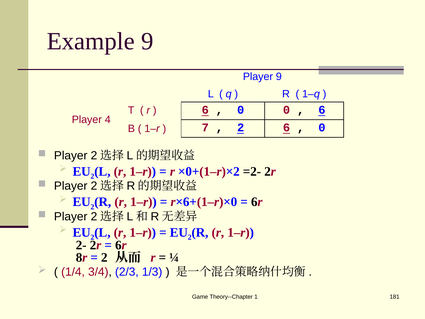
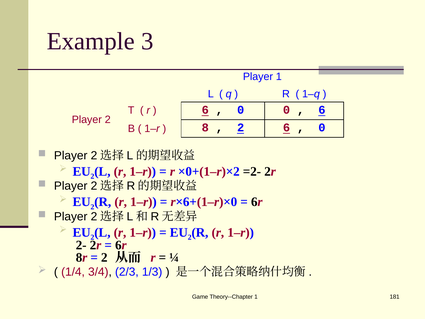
Example 9: 9 -> 3
Player 9: 9 -> 1
Player 4: 4 -> 2
7: 7 -> 8
